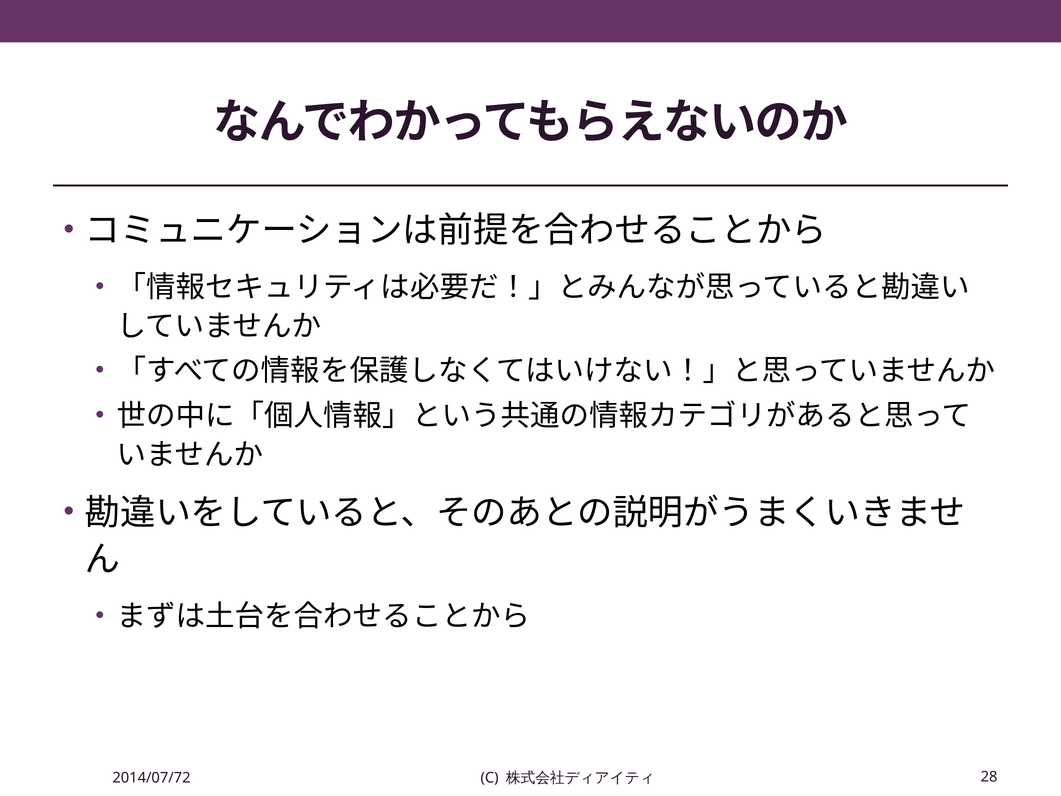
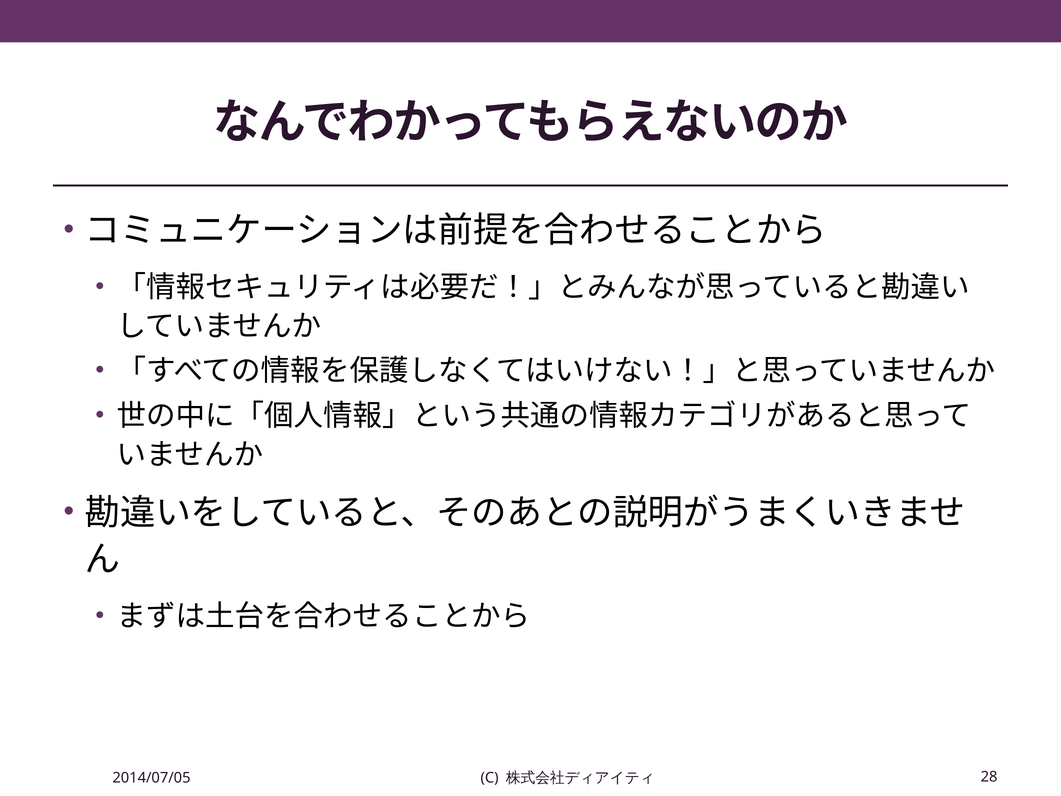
2014/07/72: 2014/07/72 -> 2014/07/05
